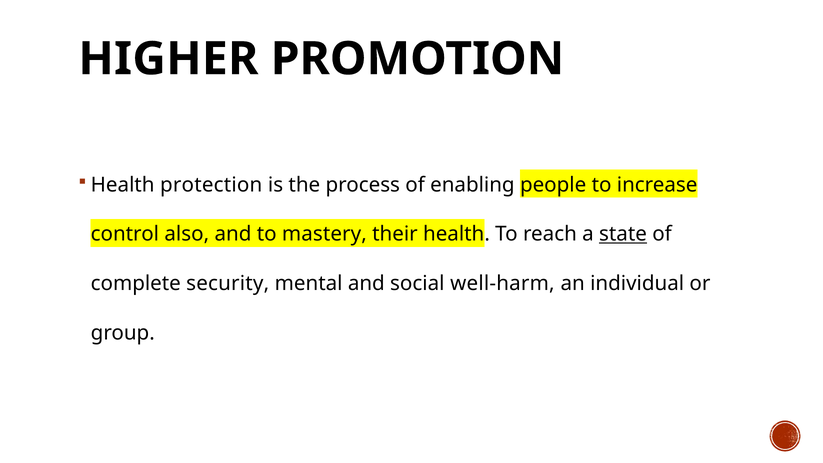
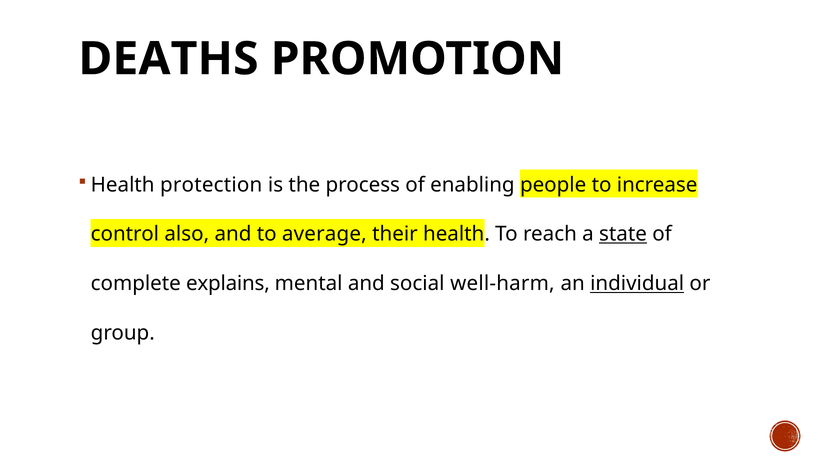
HIGHER: HIGHER -> DEATHS
mastery: mastery -> average
security: security -> explains
individual underline: none -> present
